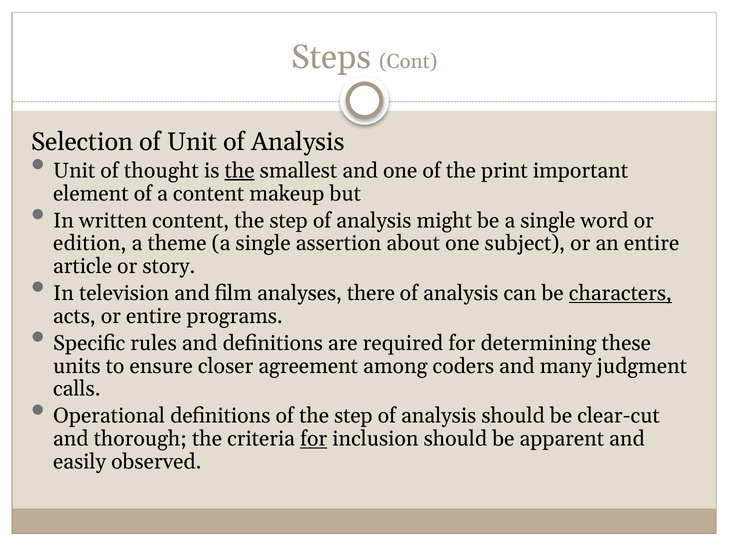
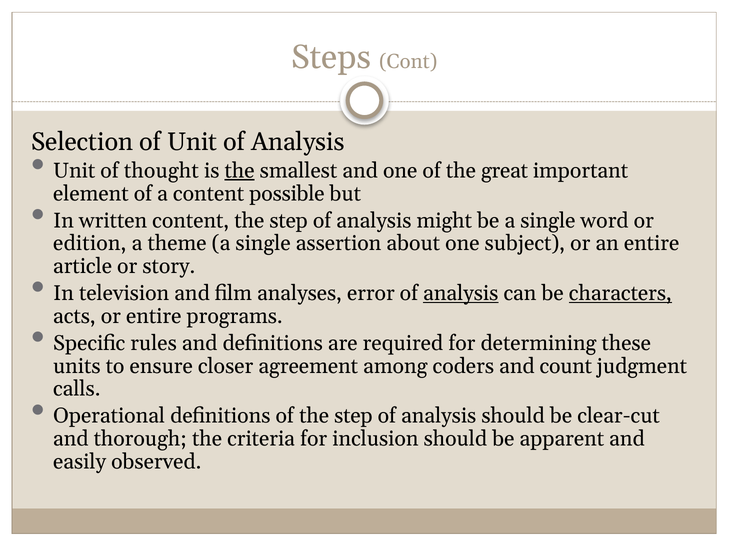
print: print -> great
makeup: makeup -> possible
there: there -> error
analysis at (461, 294) underline: none -> present
many: many -> count
for at (314, 439) underline: present -> none
